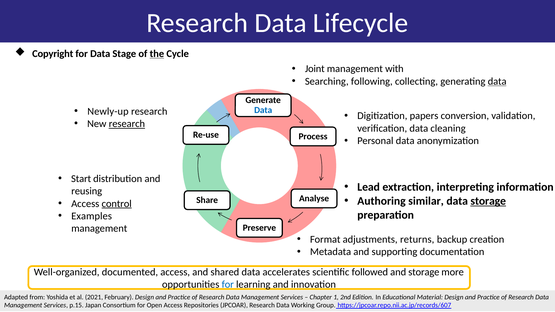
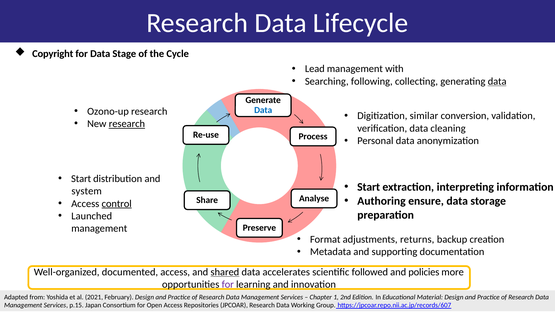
the underline: present -> none
Joint: Joint -> Lead
Newly-up: Newly-up -> Ozono-up
papers: papers -> similar
Lead at (369, 187): Lead -> Start
reusing: reusing -> system
similar: similar -> ensure
storage at (488, 201) underline: present -> none
Examples: Examples -> Launched
shared underline: none -> present
and storage: storage -> policies
for at (228, 285) colour: blue -> purple
